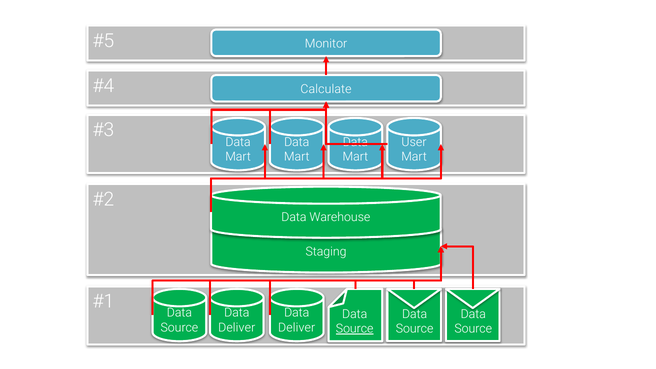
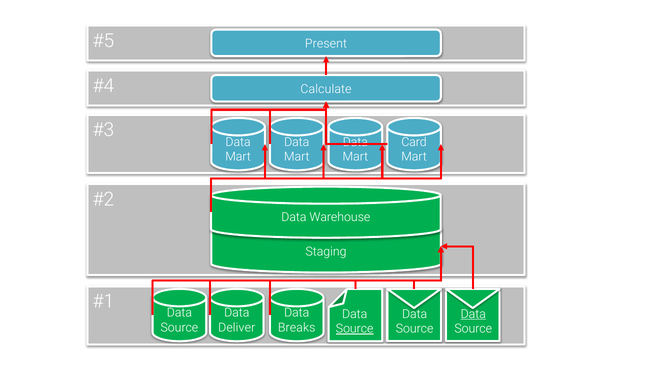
Monitor: Monitor -> Present
User: User -> Card
Data at (473, 314) underline: none -> present
Deliver at (297, 328): Deliver -> Breaks
